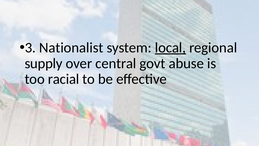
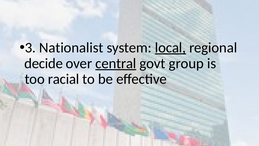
supply: supply -> decide
central underline: none -> present
abuse: abuse -> group
